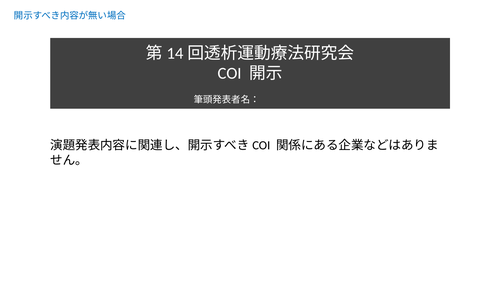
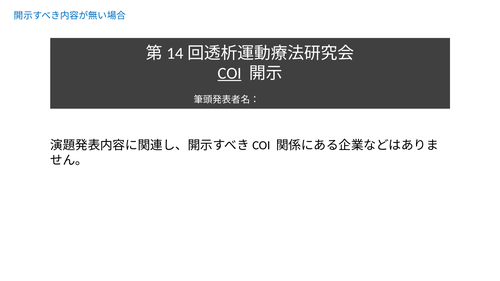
COI underline: none -> present
